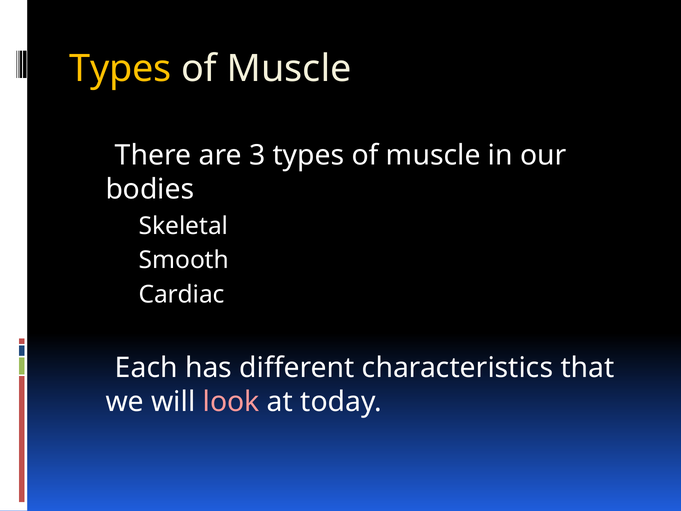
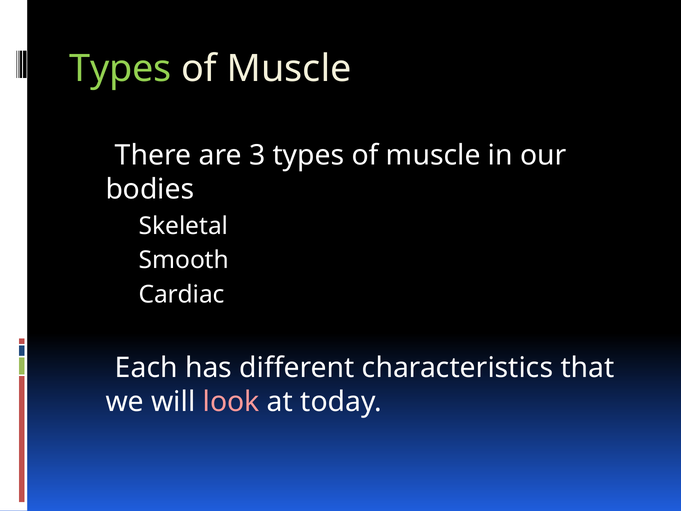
Types at (120, 68) colour: yellow -> light green
